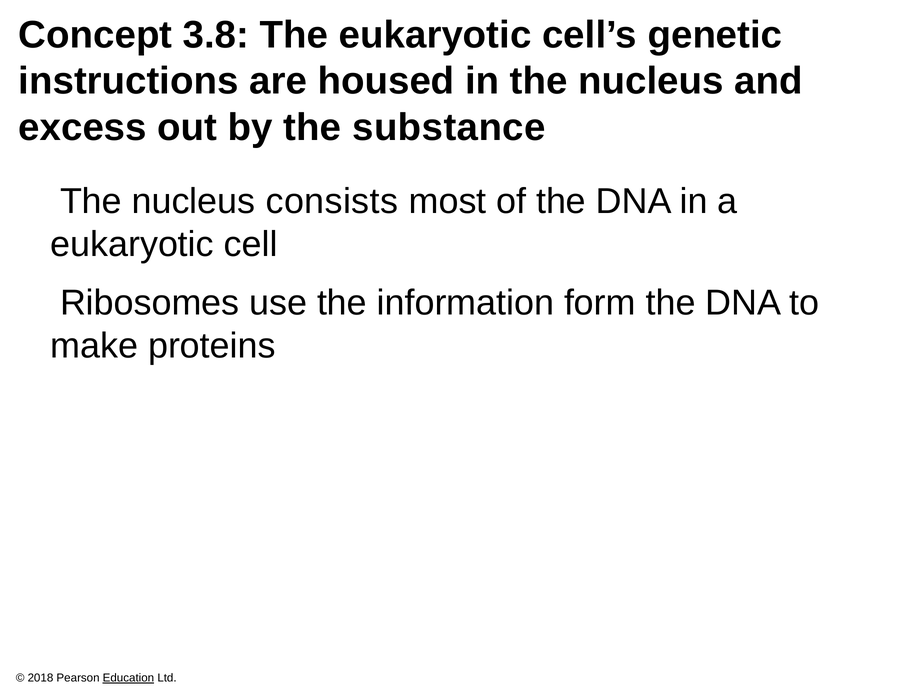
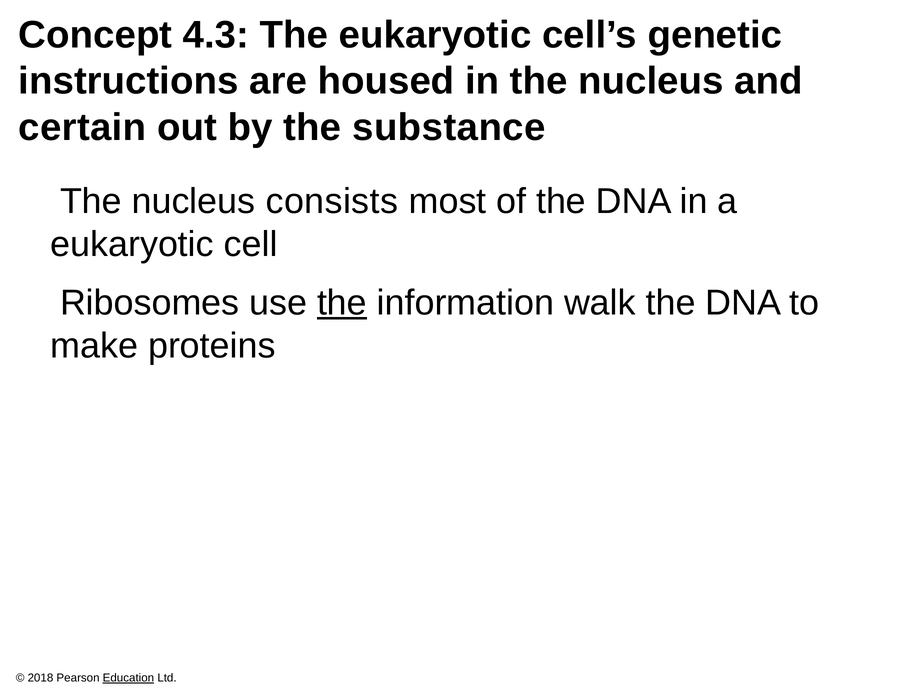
3.8: 3.8 -> 4.3
excess: excess -> certain
the at (342, 303) underline: none -> present
form: form -> walk
